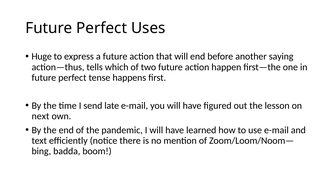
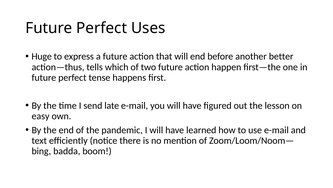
saying: saying -> better
next: next -> easy
